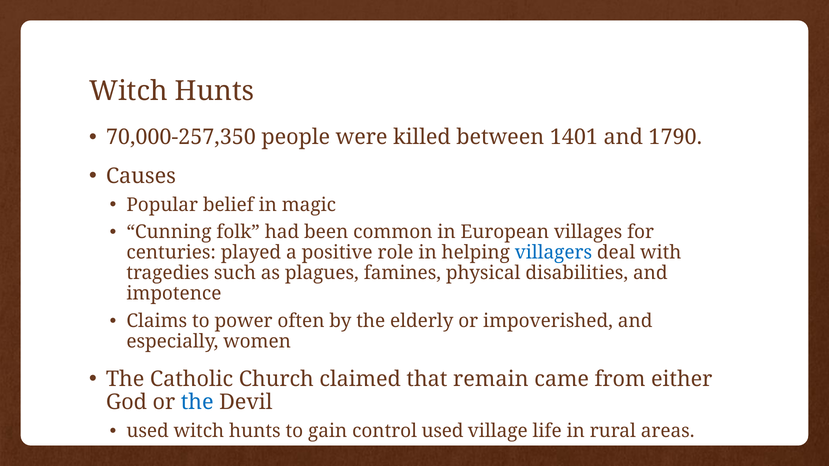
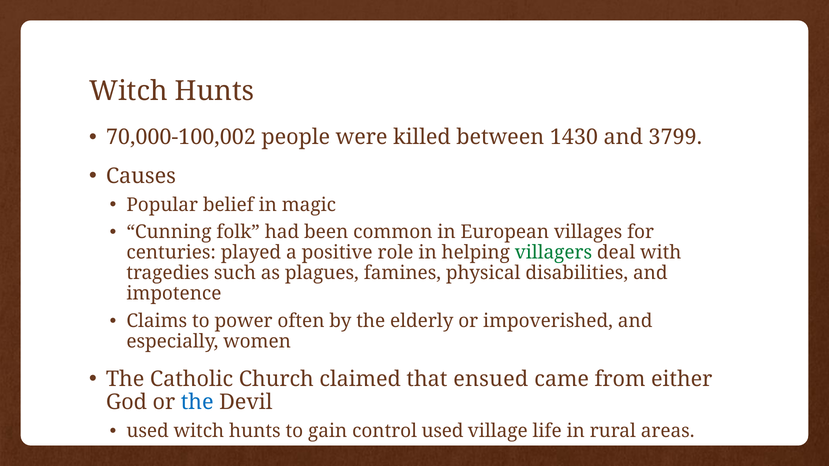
70,000-257,350: 70,000-257,350 -> 70,000-100,002
1401: 1401 -> 1430
1790: 1790 -> 3799
villagers colour: blue -> green
remain: remain -> ensued
